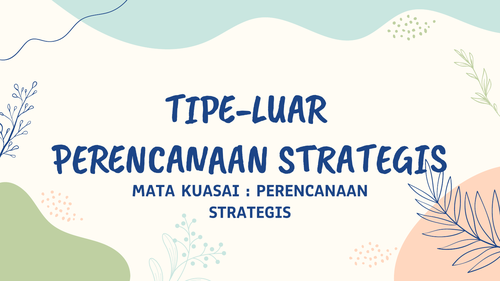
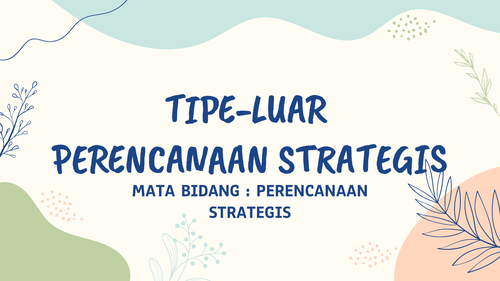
KUASAI: KUASAI -> BIDANG
